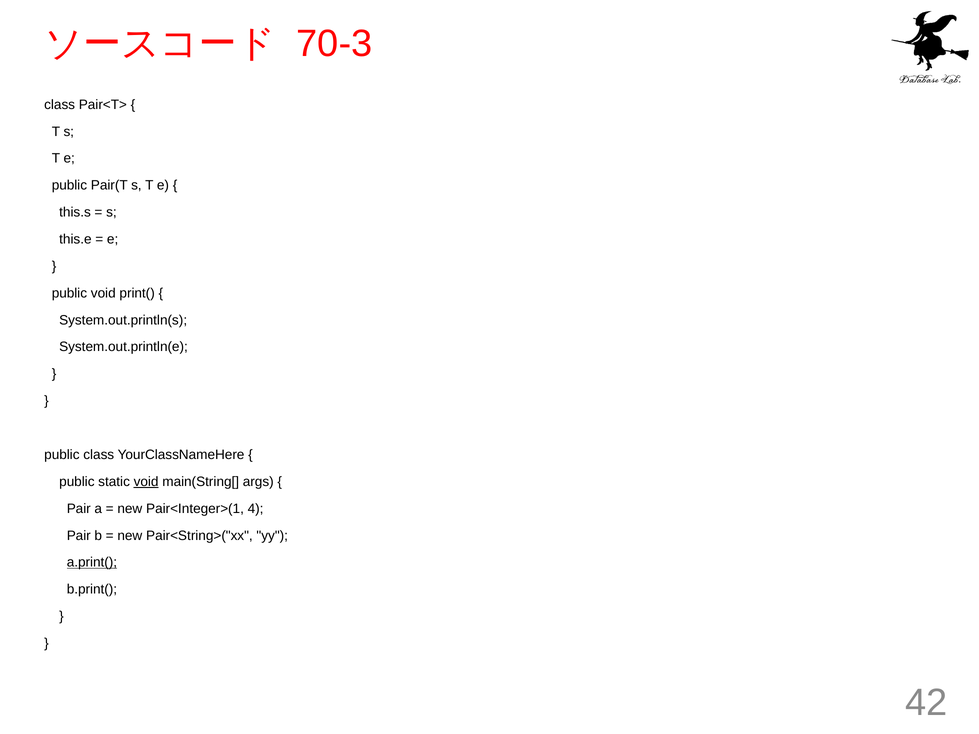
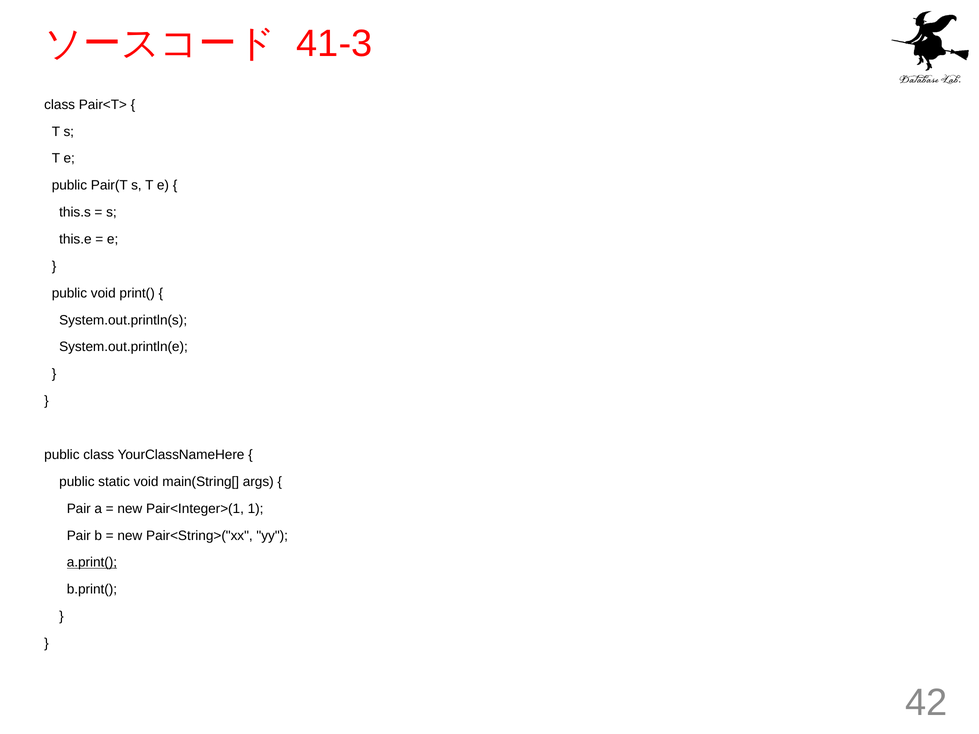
70-3: 70-3 -> 41-3
void at (146, 482) underline: present -> none
4: 4 -> 1
